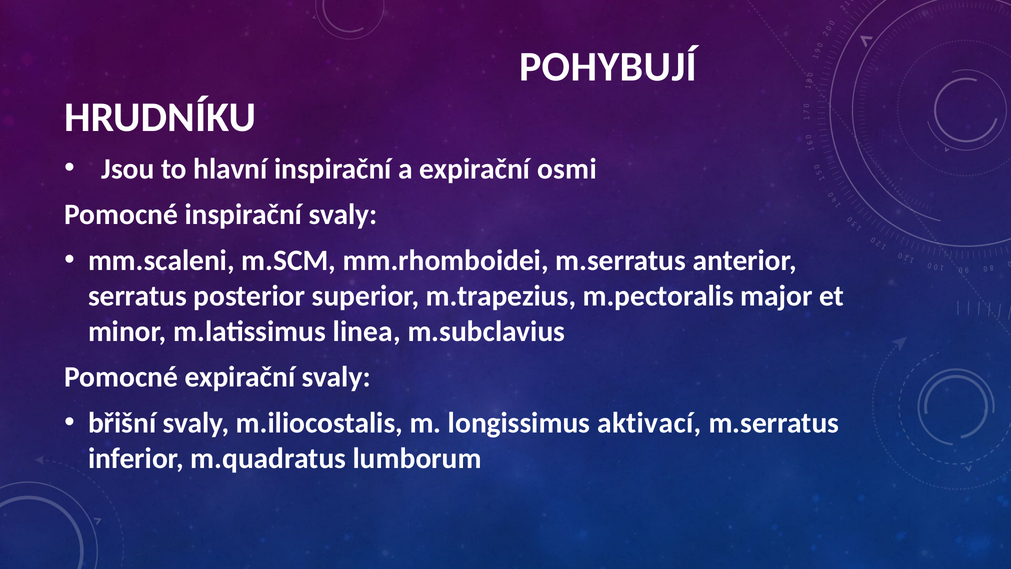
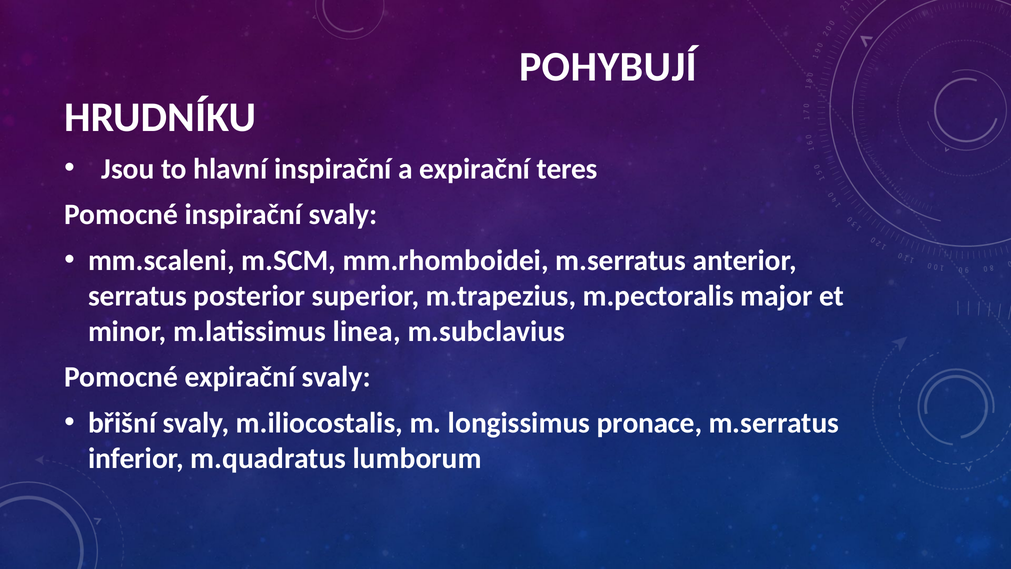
osmi: osmi -> teres
aktivací: aktivací -> pronace
